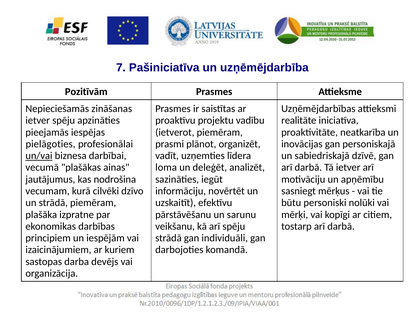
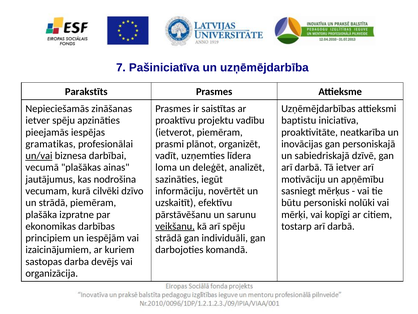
Pozitīvām: Pozitīvām -> Parakstīts
realitāte: realitāte -> baptistu
pielāgoties: pielāgoties -> gramatikas
veikšanu underline: none -> present
